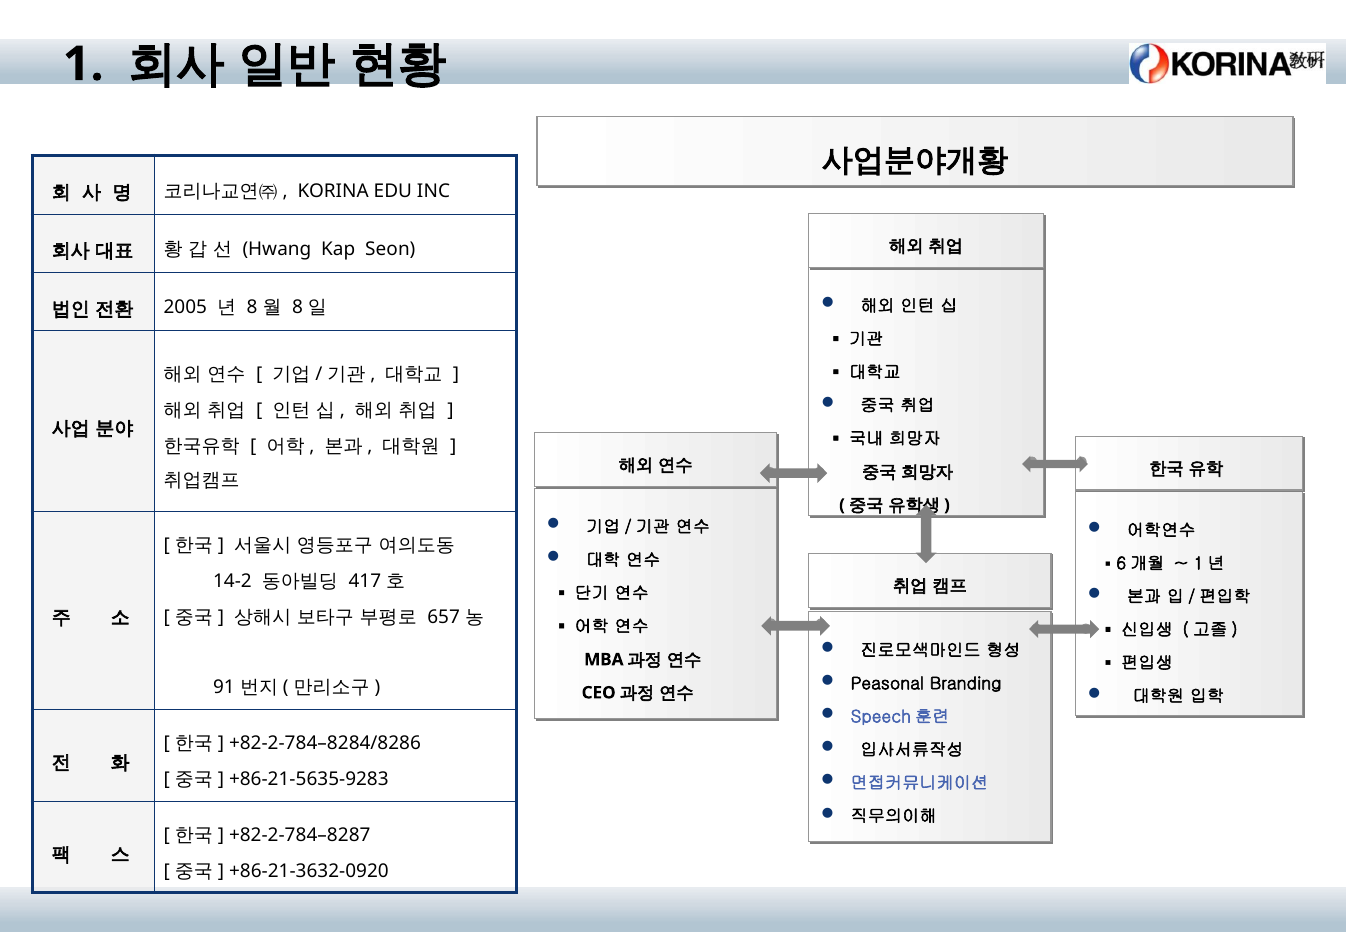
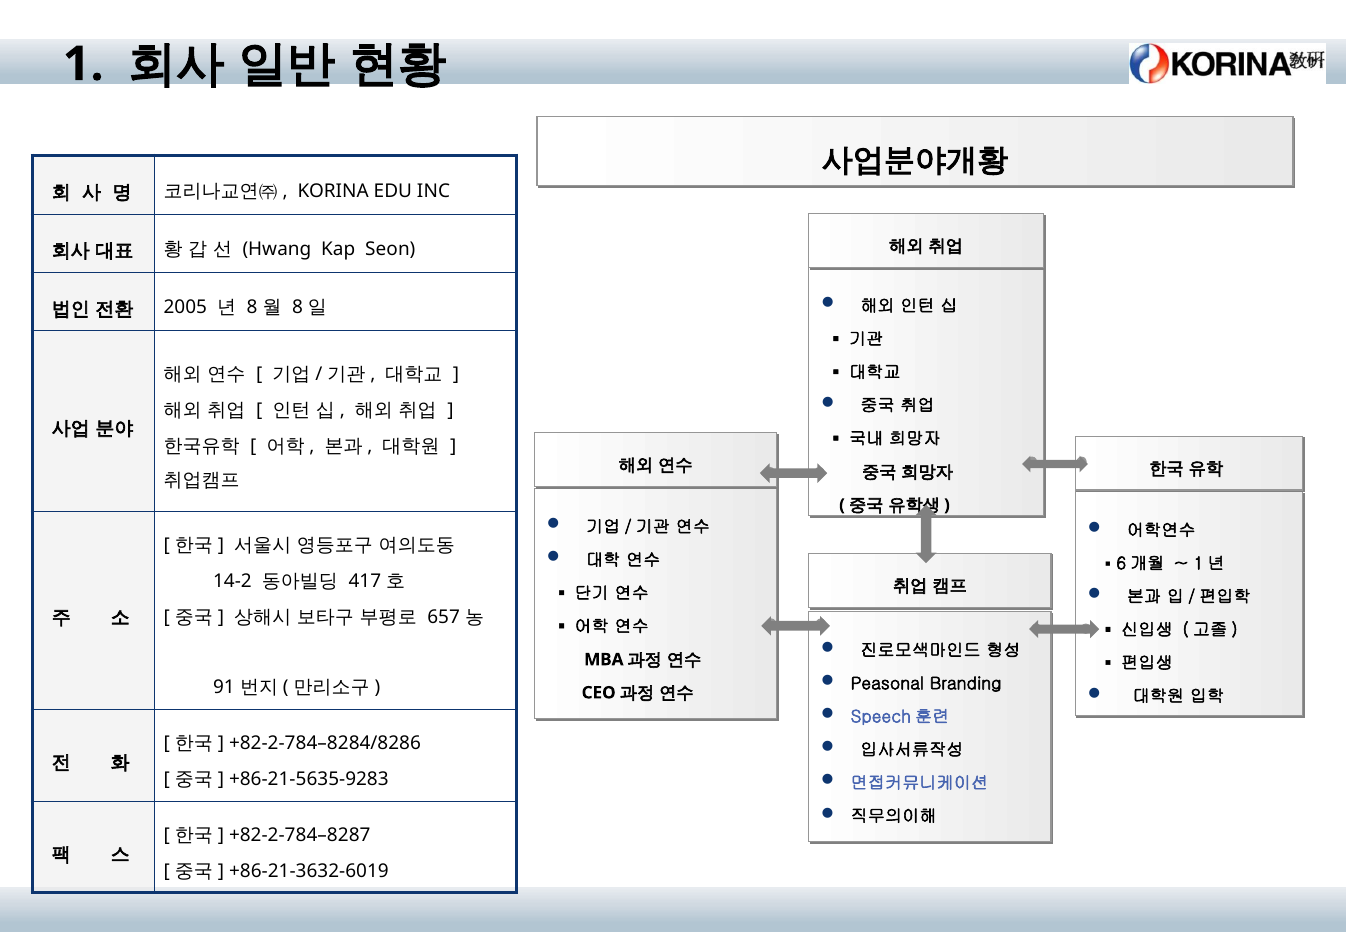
+86-21-3632-0920: +86-21-3632-0920 -> +86-21-3632-6019
